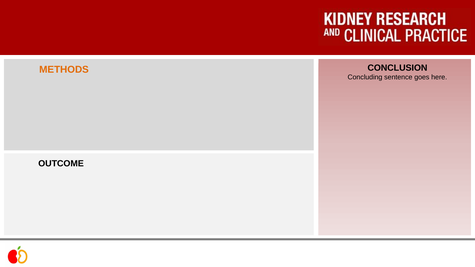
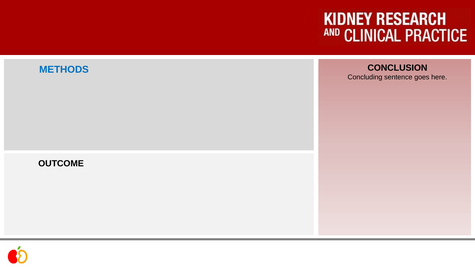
METHODS colour: orange -> blue
